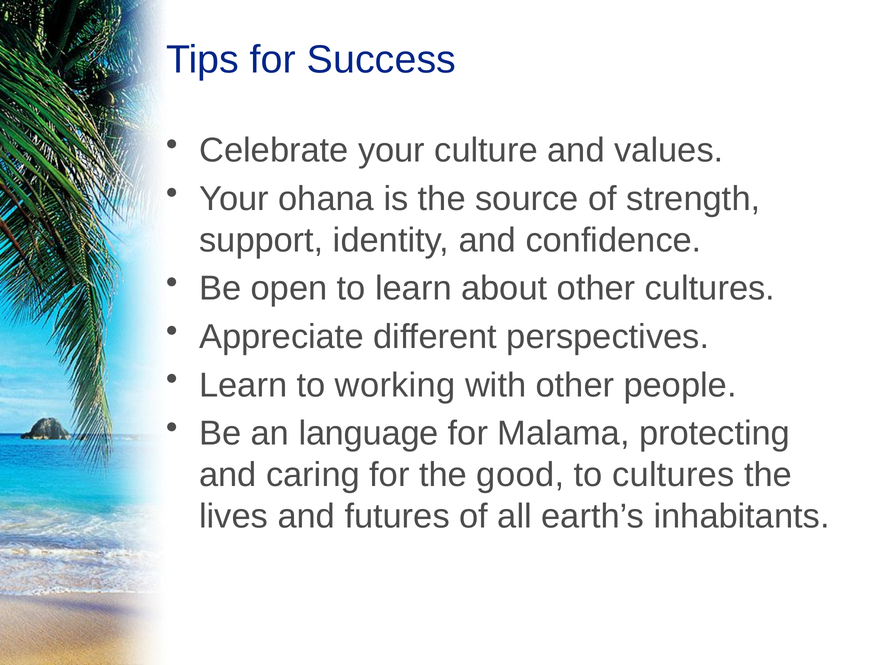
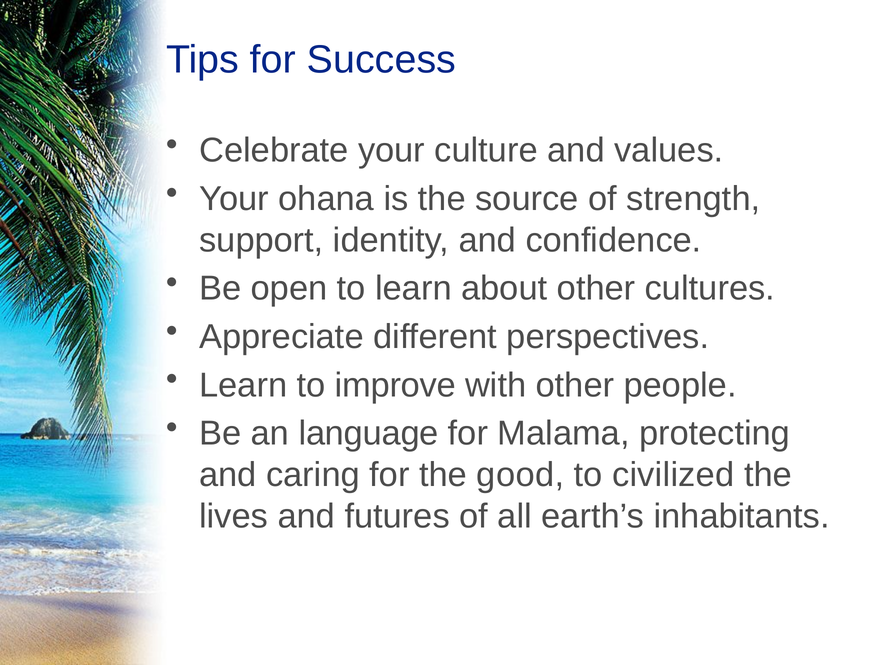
working: working -> improve
to cultures: cultures -> civilized
